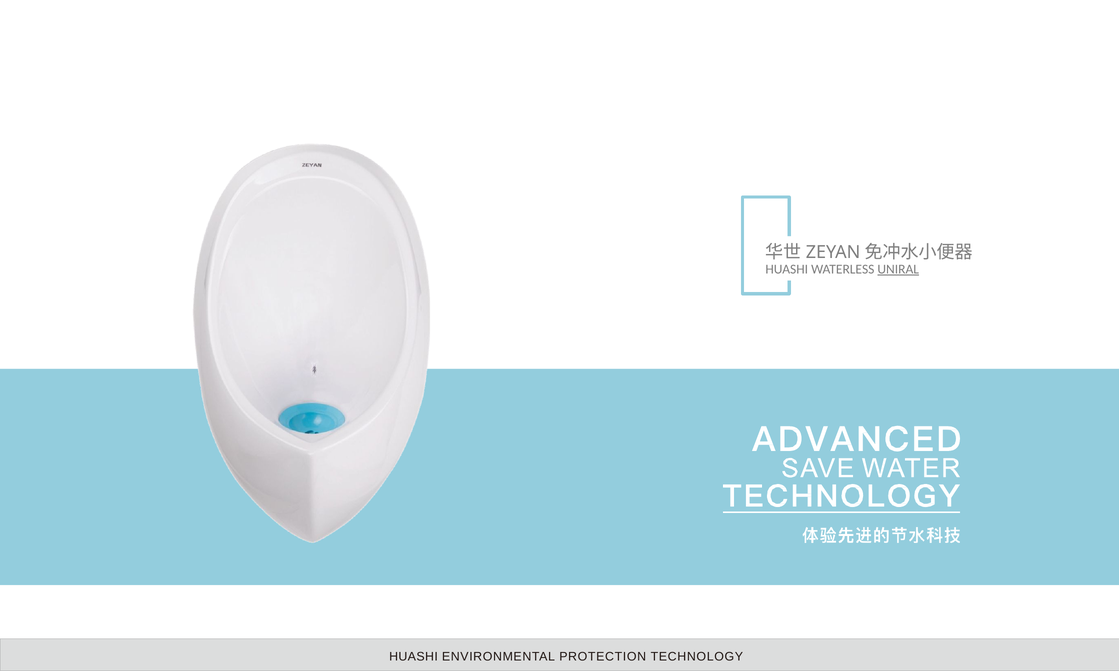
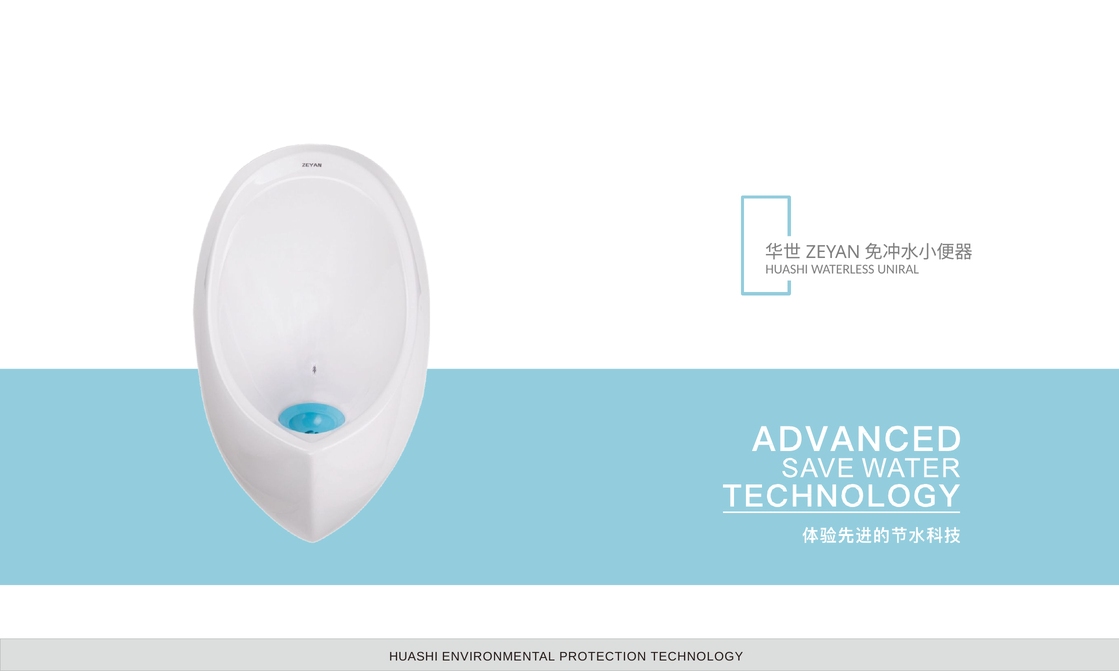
UNIRAL underline: present -> none
